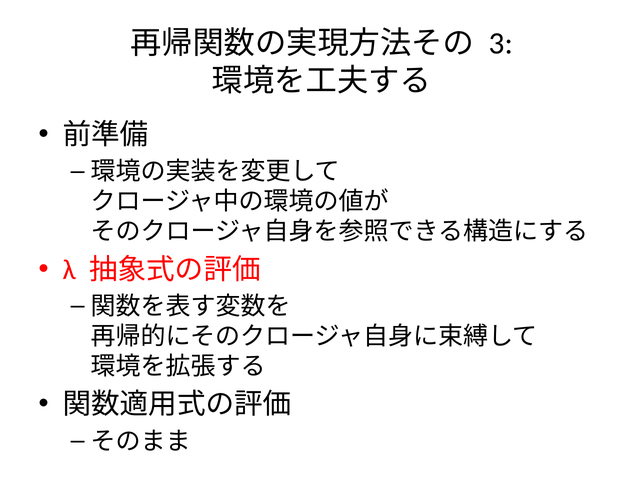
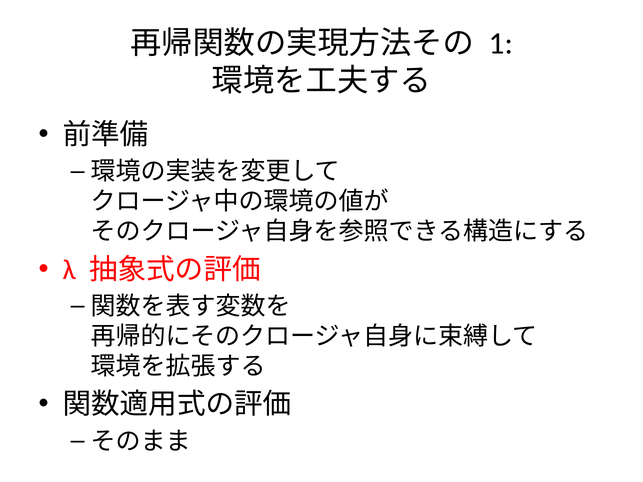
3: 3 -> 1
